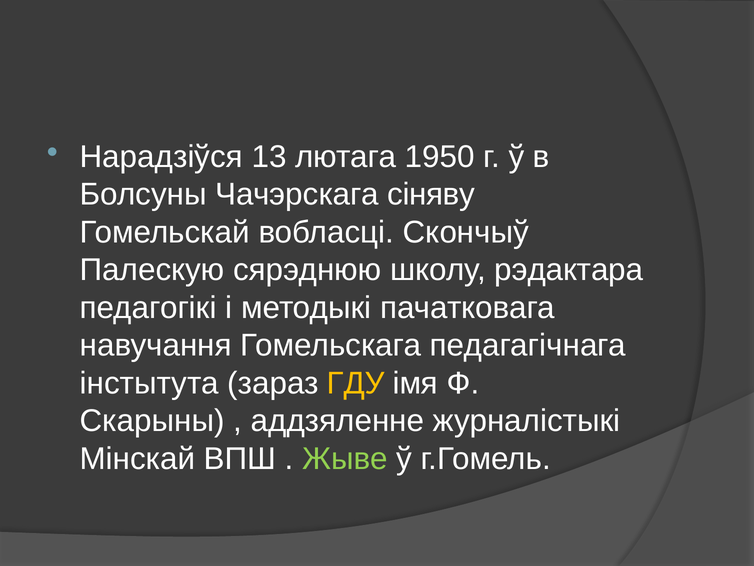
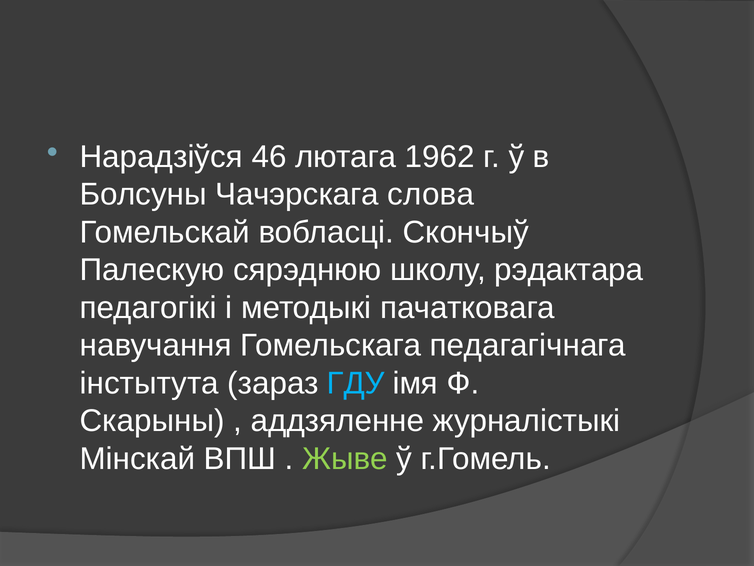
13: 13 -> 46
1950: 1950 -> 1962
сіняву: сіняву -> слова
ГДУ colour: yellow -> light blue
